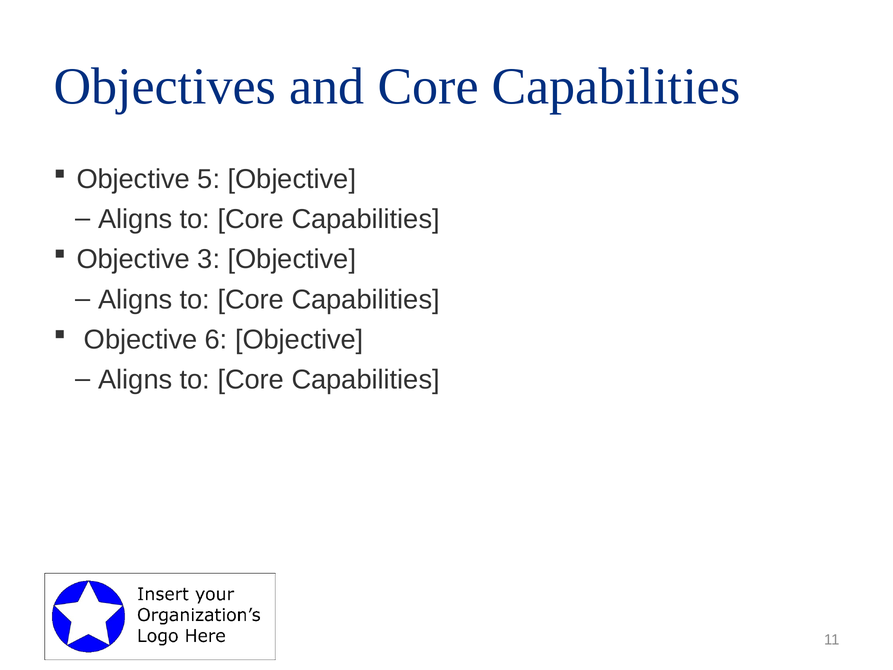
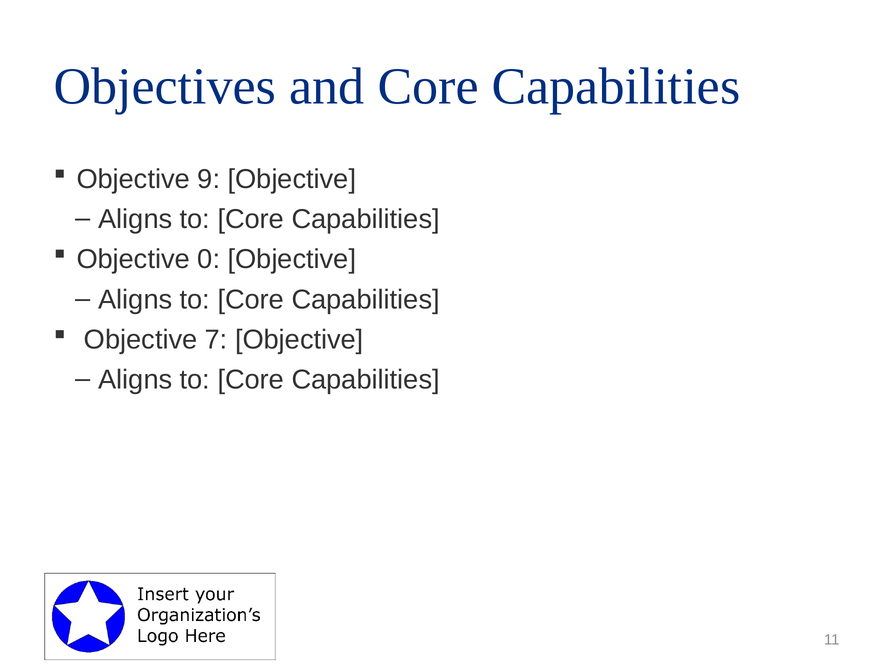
5: 5 -> 9
3: 3 -> 0
6: 6 -> 7
